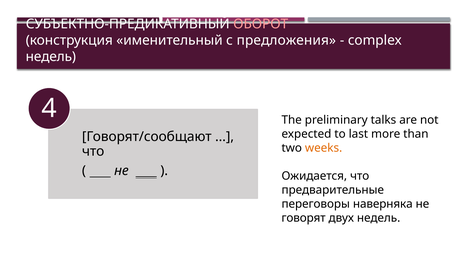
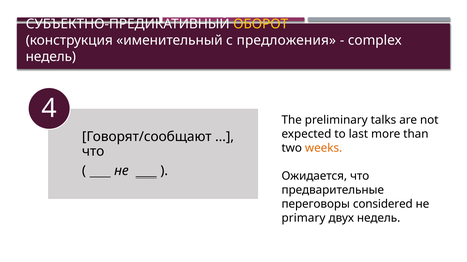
ОБОРОТ colour: pink -> yellow
наверняка: наверняка -> considered
говорят: говорят -> primary
